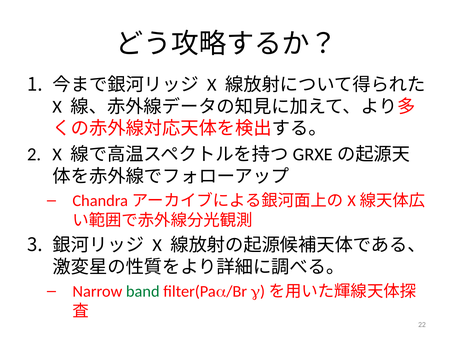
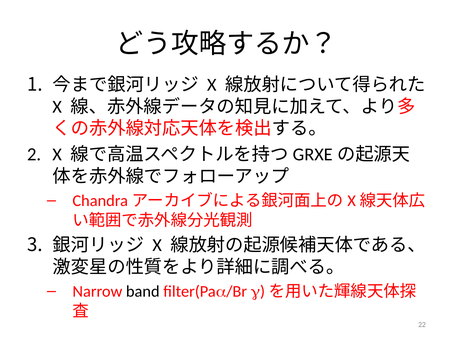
band colour: green -> black
